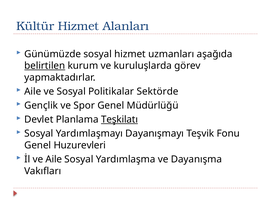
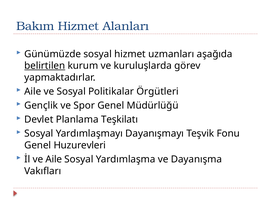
Kültür: Kültür -> Bakım
Sektörde: Sektörde -> Örgütleri
Teşkilatı underline: present -> none
